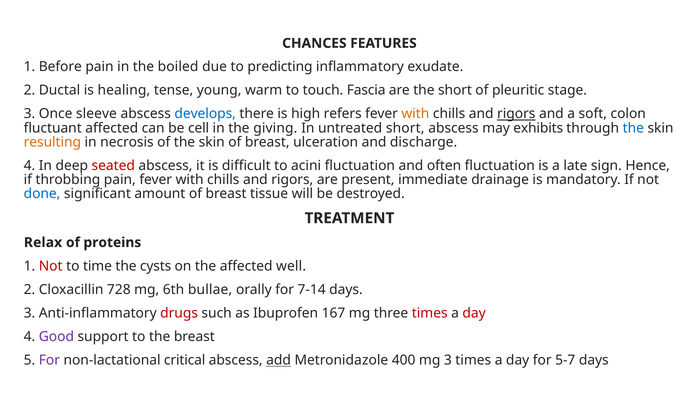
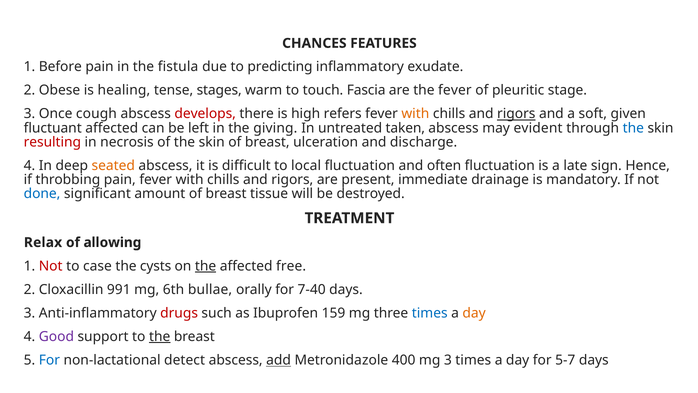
boiled: boiled -> fistula
Ductal: Ductal -> Obese
young: young -> stages
the short: short -> fever
sleeve: sleeve -> cough
develops colour: blue -> red
colon: colon -> given
cell: cell -> left
untreated short: short -> taken
exhibits: exhibits -> evident
resulting colour: orange -> red
seated colour: red -> orange
acini: acini -> local
proteins: proteins -> allowing
time: time -> case
the at (206, 266) underline: none -> present
well: well -> free
728: 728 -> 991
7-14: 7-14 -> 7-40
167: 167 -> 159
times at (430, 313) colour: red -> blue
day at (474, 313) colour: red -> orange
the at (160, 336) underline: none -> present
For at (49, 360) colour: purple -> blue
critical: critical -> detect
